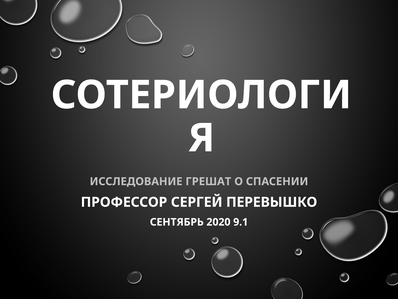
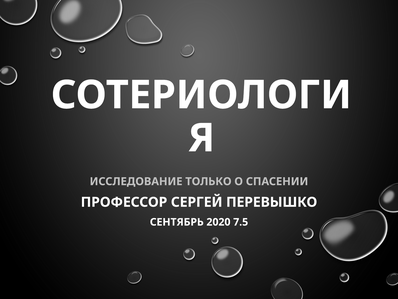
ГРЕШАТ: ГРЕШАТ -> ТОЛЬКО
9.1: 9.1 -> 7.5
